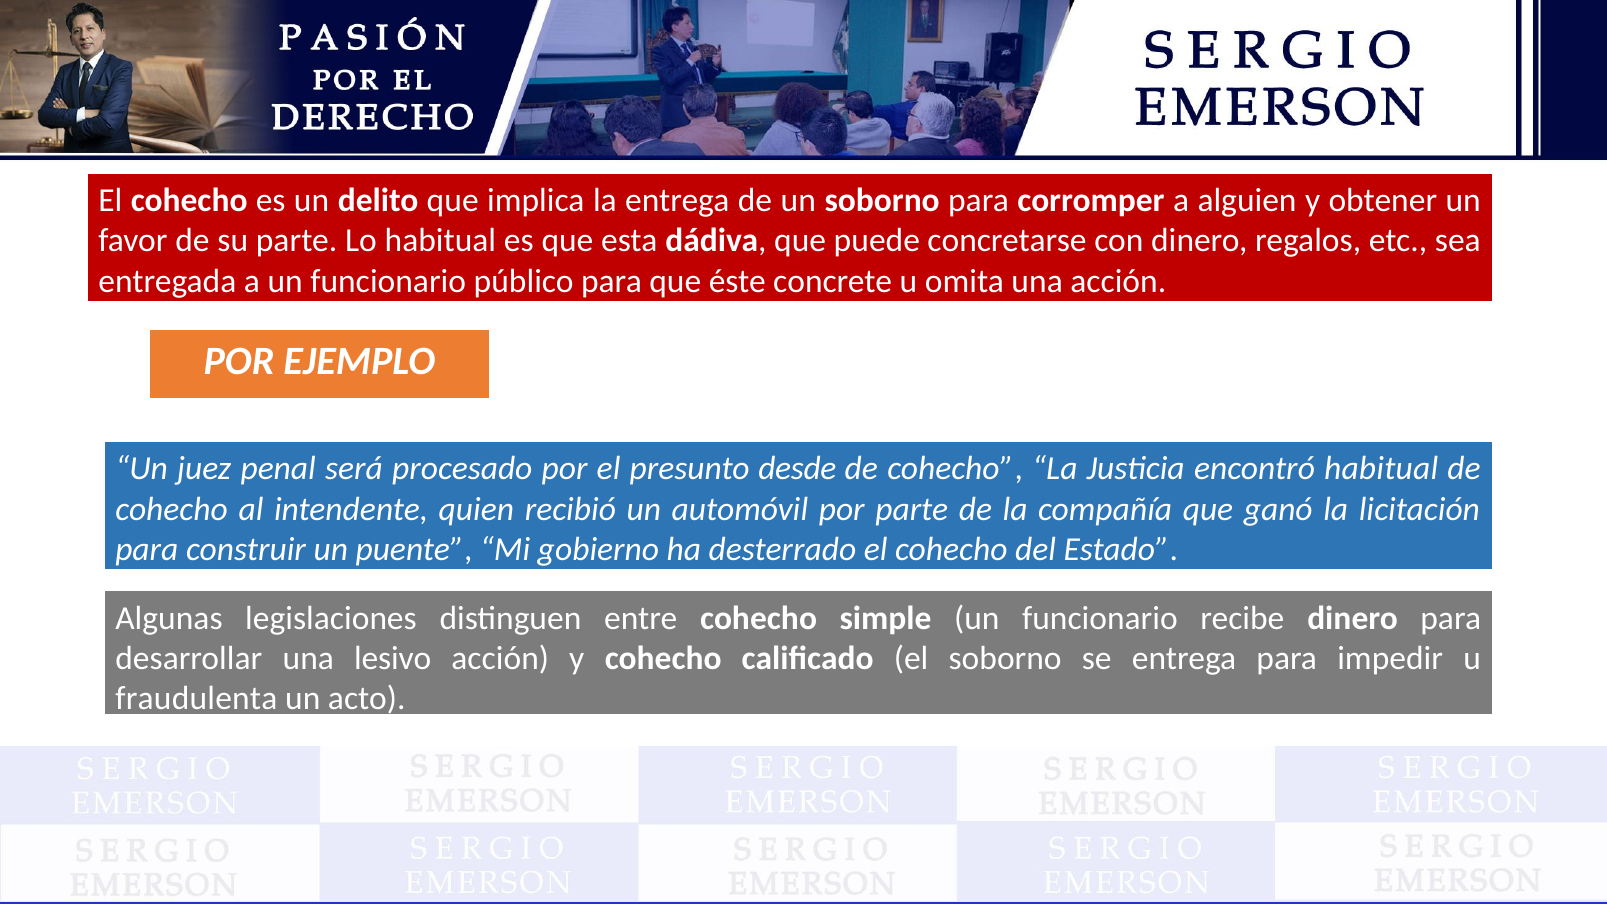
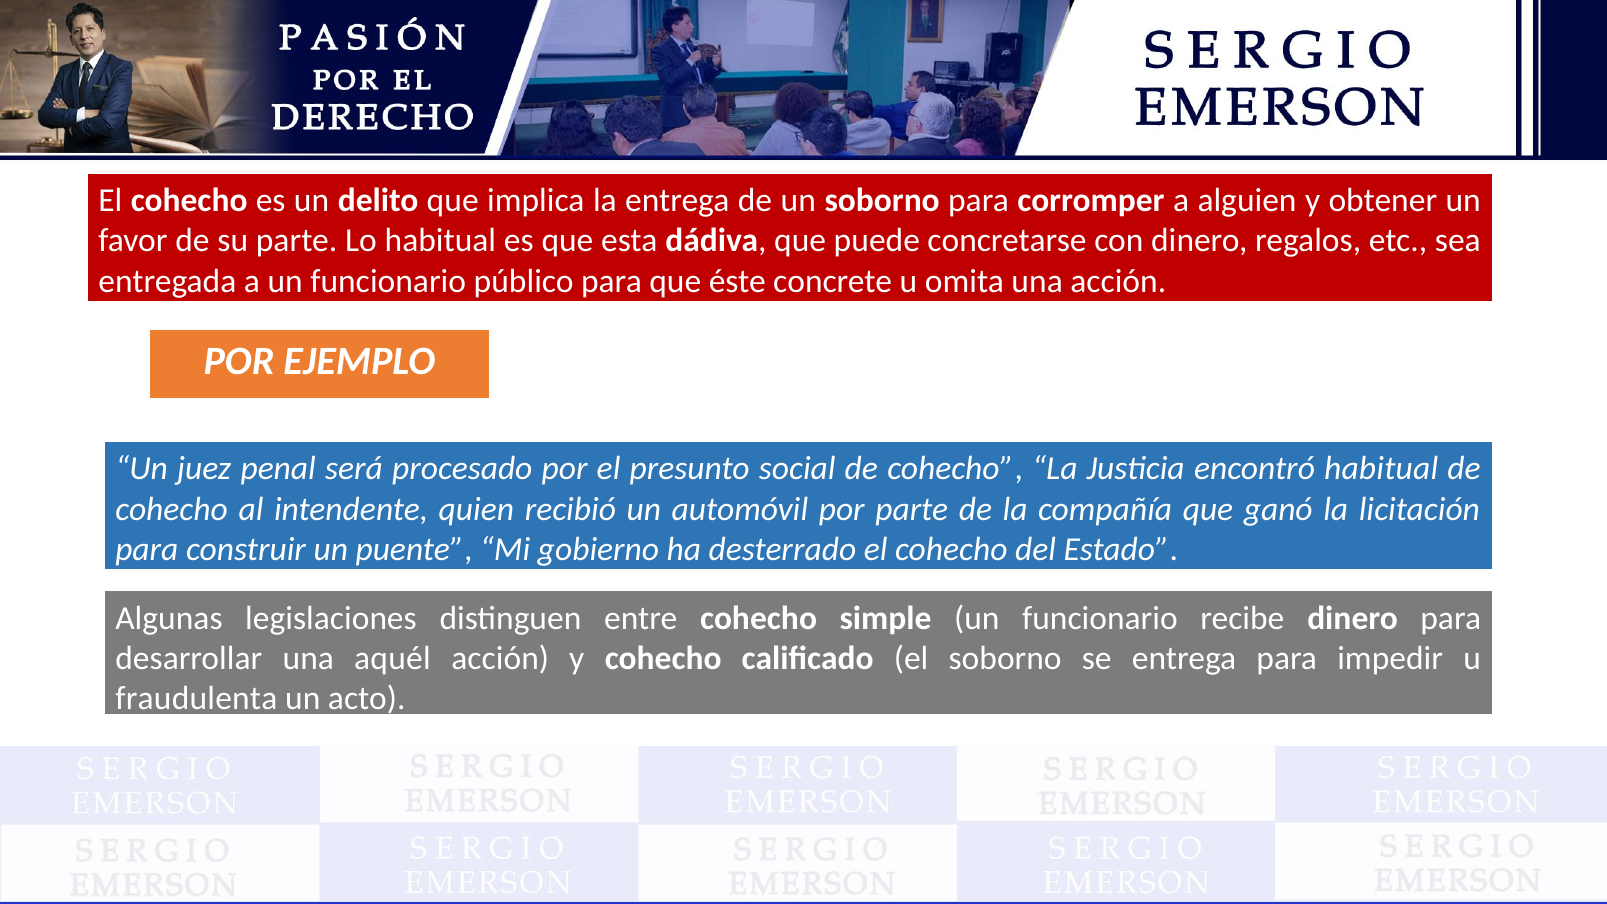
desde: desde -> social
lesivo: lesivo -> aquél
